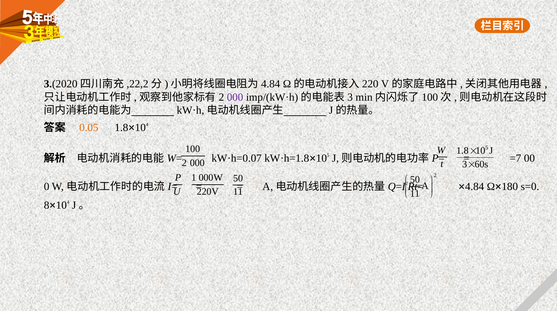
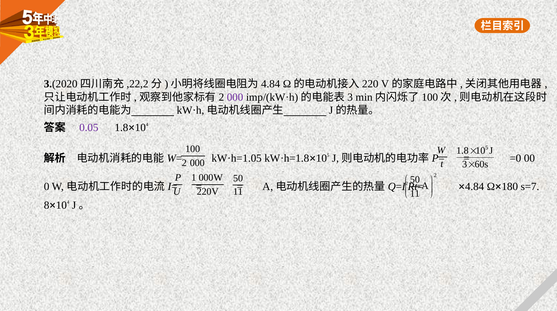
0.05 colour: orange -> purple
kW·h=0.07: kW·h=0.07 -> kW·h=1.05
=7: =7 -> =0
s=0: s=0 -> s=7
